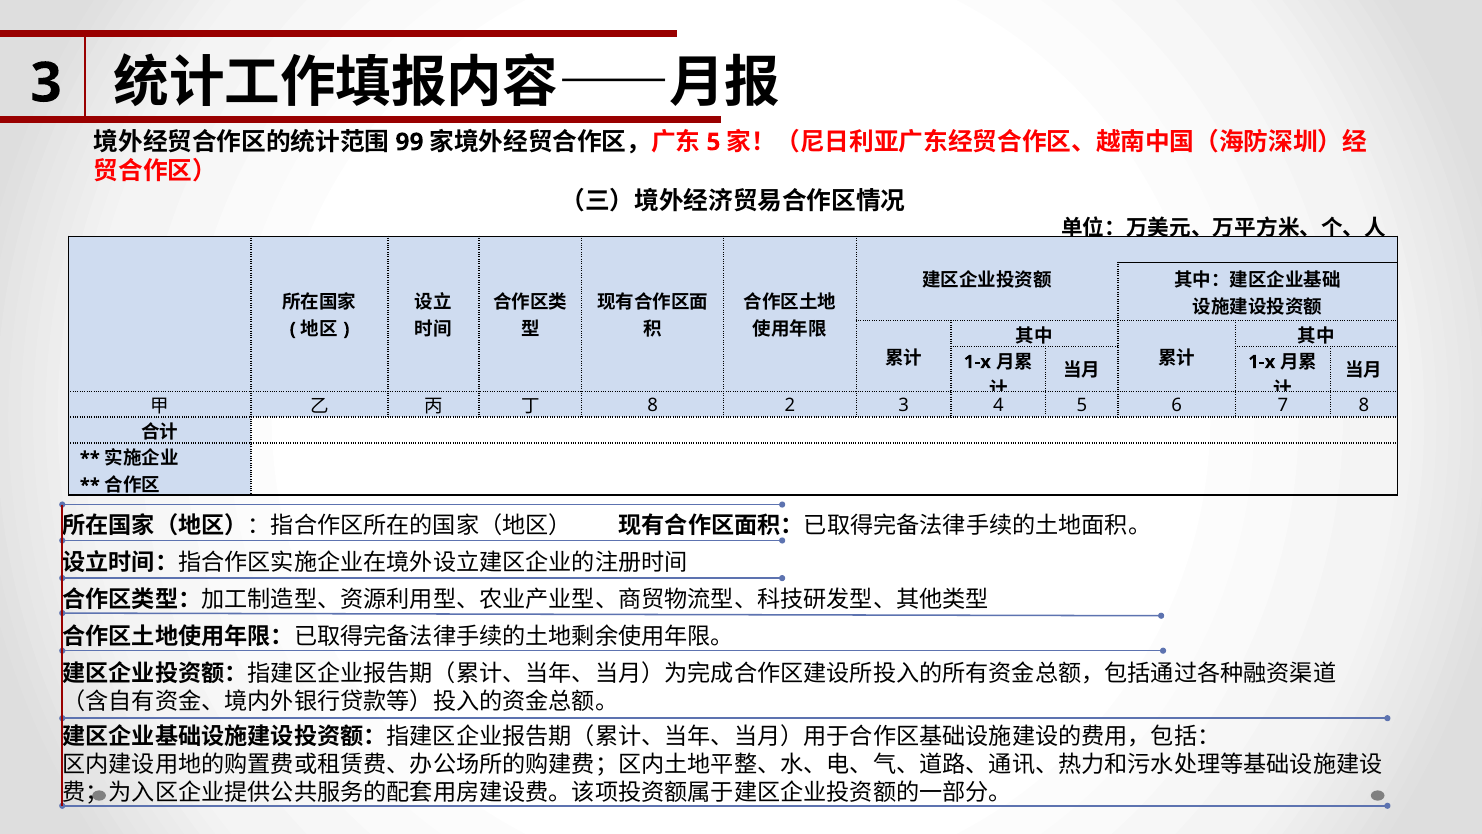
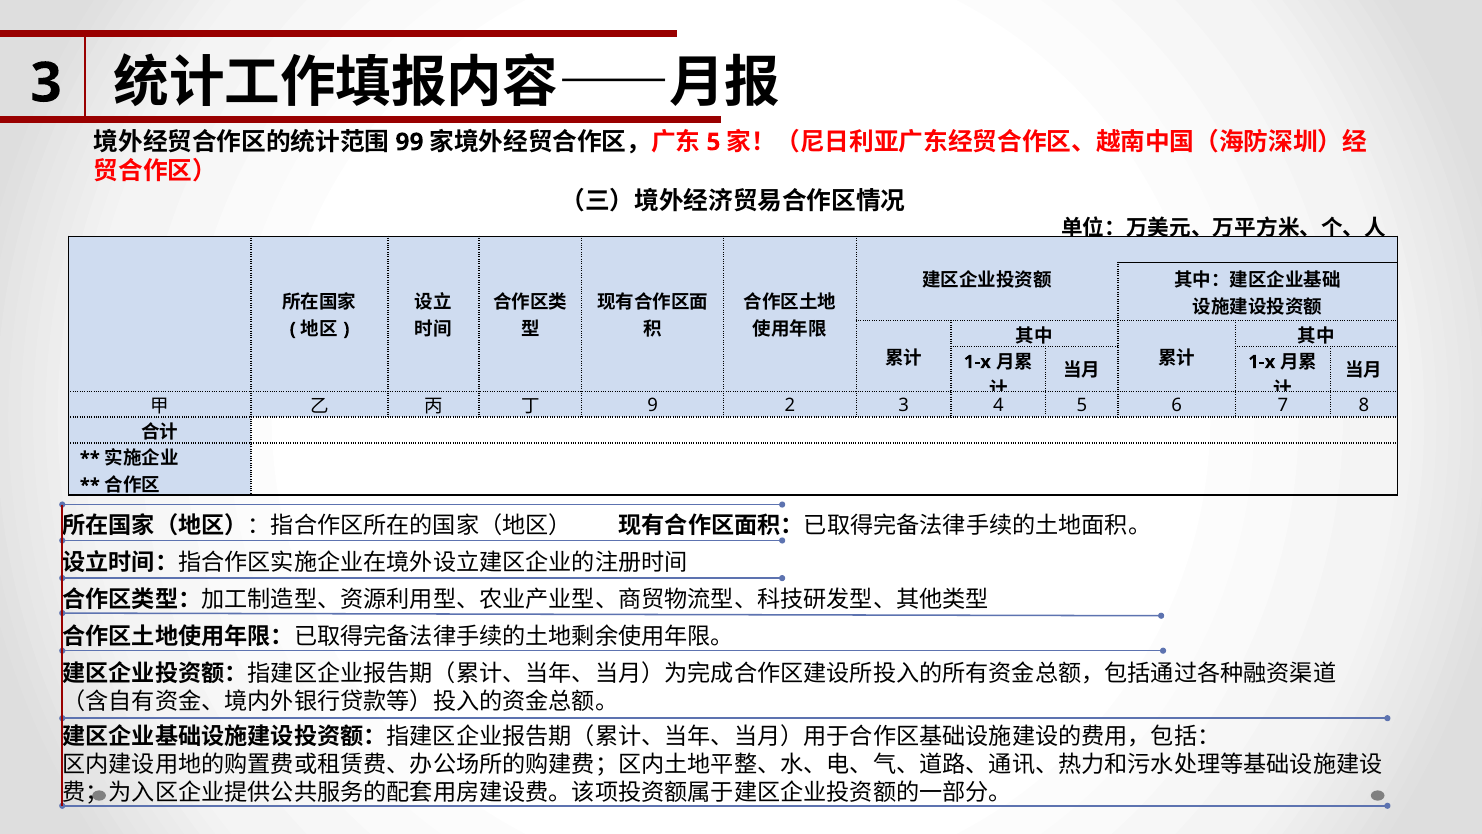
8 at (653, 405): 8 -> 9
